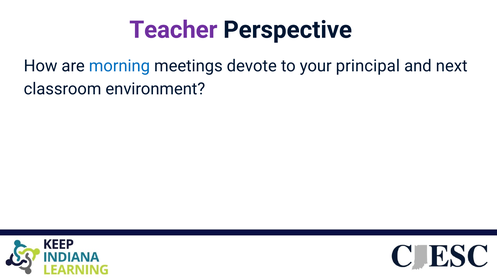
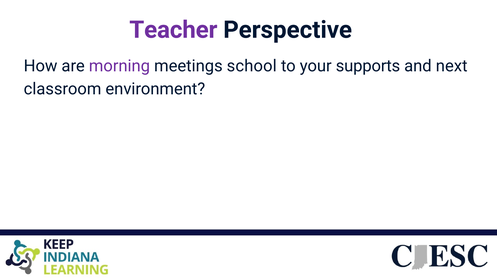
morning colour: blue -> purple
devote: devote -> school
principal: principal -> supports
